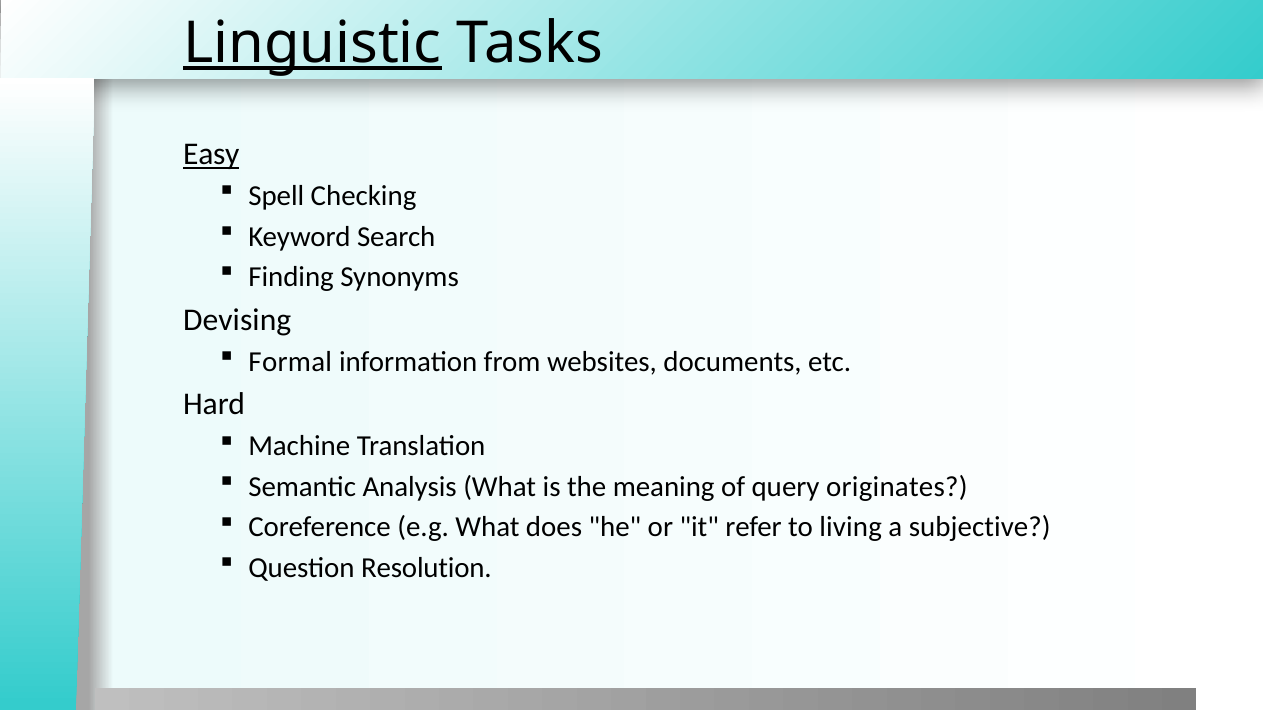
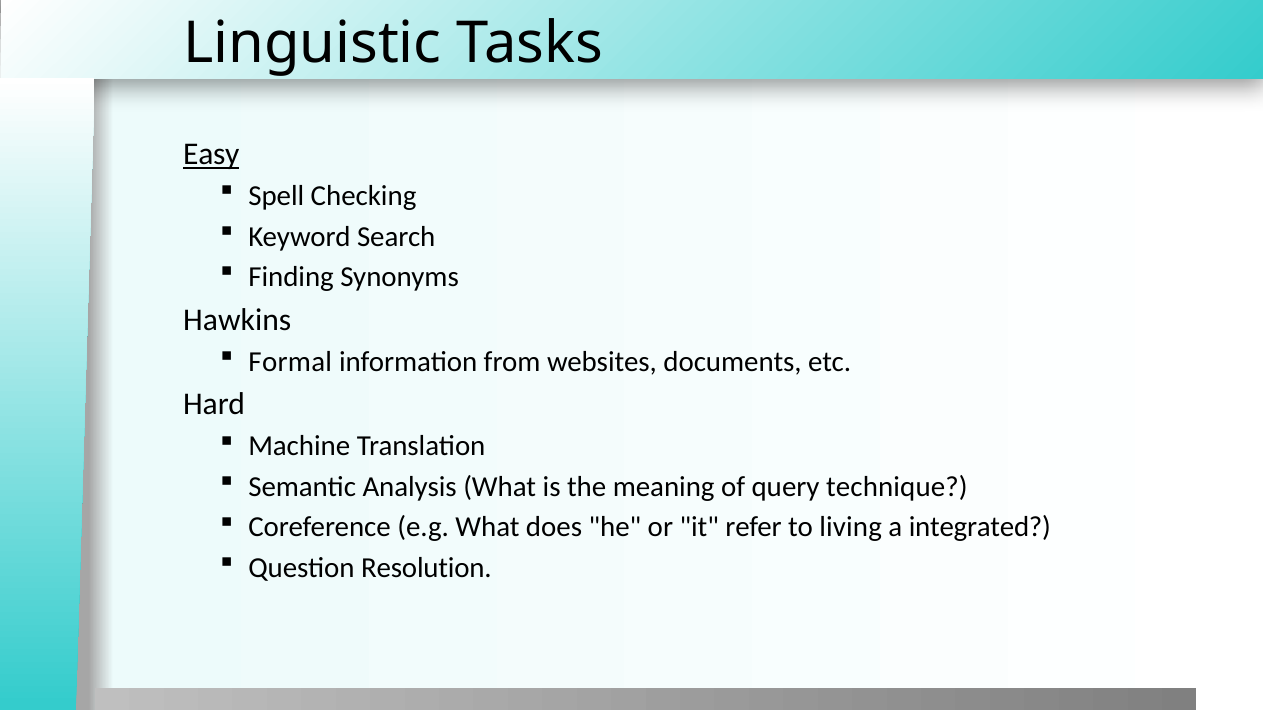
Linguistic underline: present -> none
Devising: Devising -> Hawkins
originates: originates -> technique
subjective: subjective -> integrated
